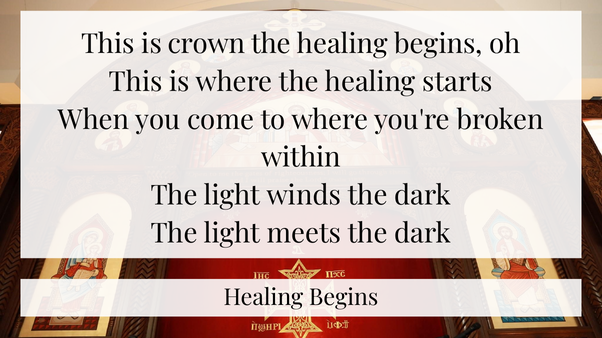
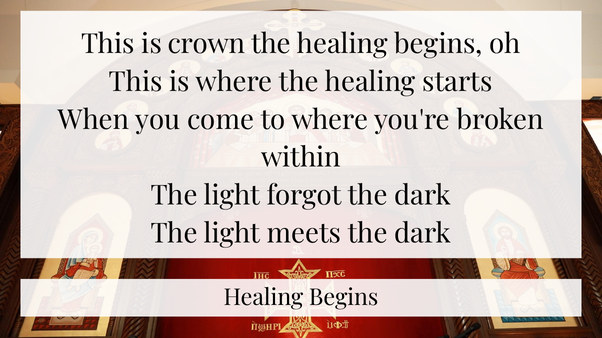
winds: winds -> forgot
